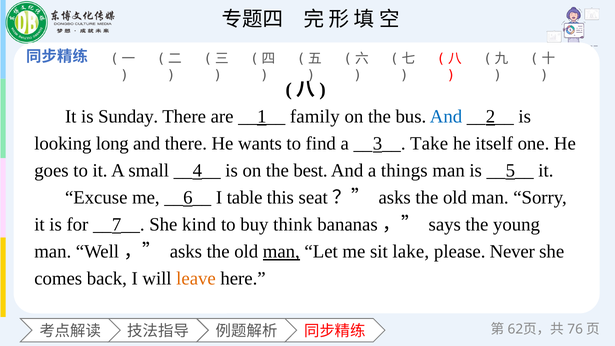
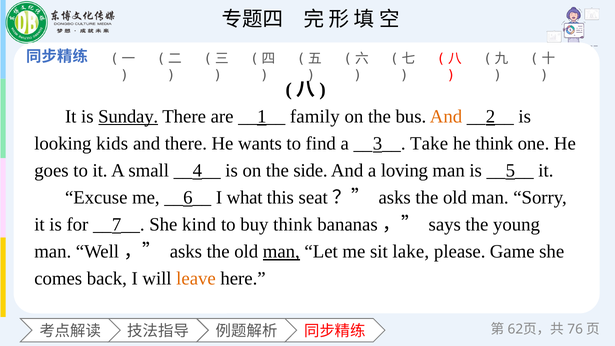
Sunday underline: none -> present
And at (446, 116) colour: blue -> orange
long: long -> kids
he itself: itself -> think
best: best -> side
things: things -> loving
table: table -> what
Never: Never -> Game
